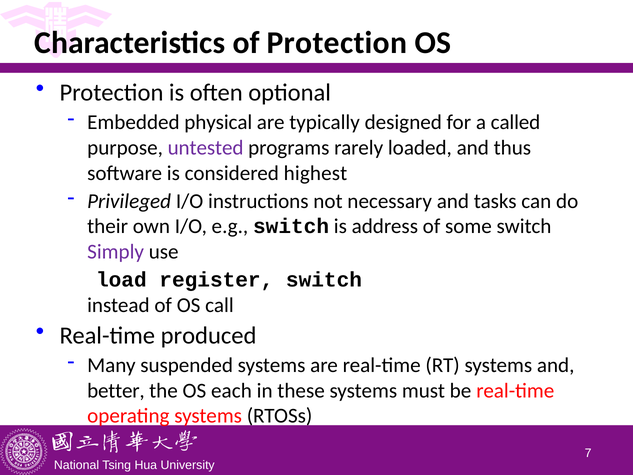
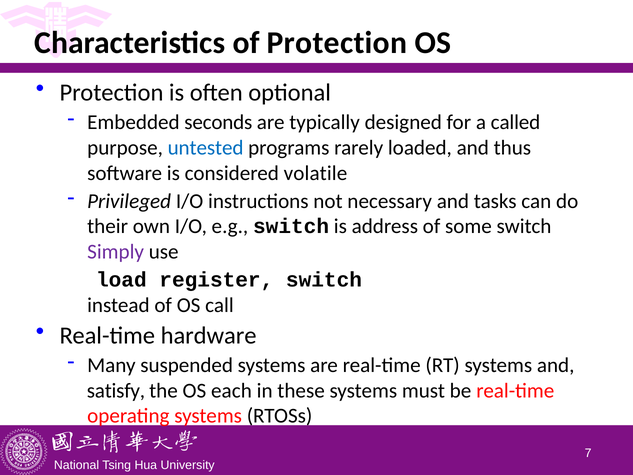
physical: physical -> seconds
untested colour: purple -> blue
highest: highest -> volatile
produced: produced -> hardware
better: better -> satisfy
